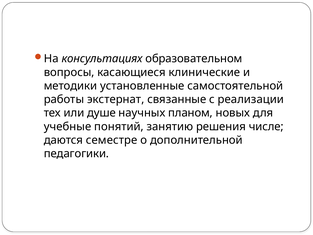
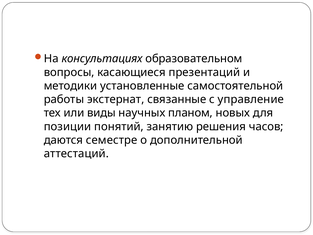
клинические: клинические -> презентаций
реализации: реализации -> управление
душе: душе -> виды
учебные: учебные -> позиции
числе: числе -> часов
педагогики: педагогики -> аттестаций
